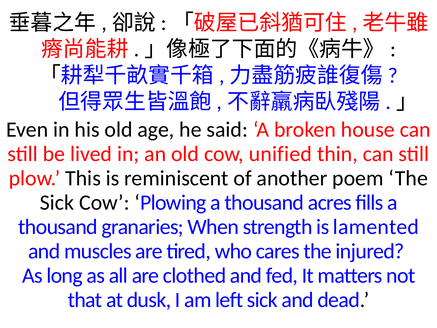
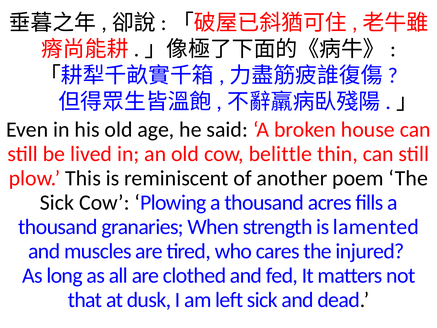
unified: unified -> belittle
